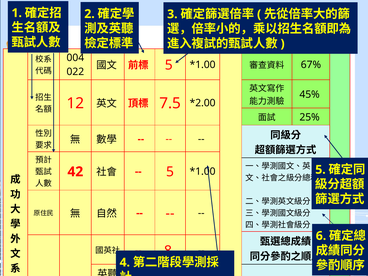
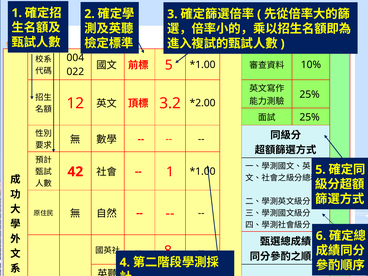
67%: 67% -> 10%
45% at (310, 95): 45% -> 25%
7.5: 7.5 -> 3.2
5 at (170, 172): 5 -> 1
